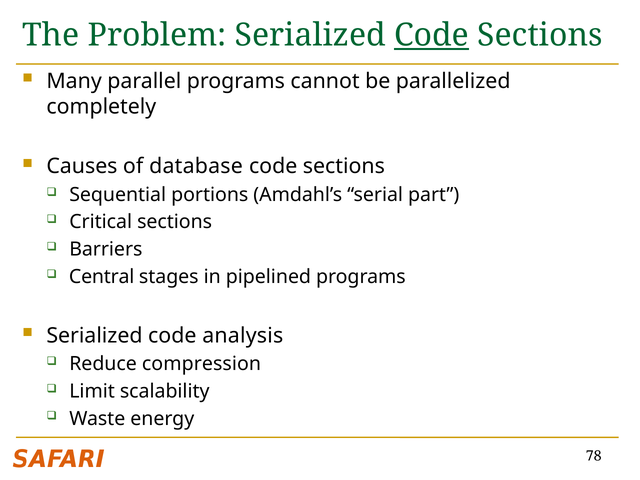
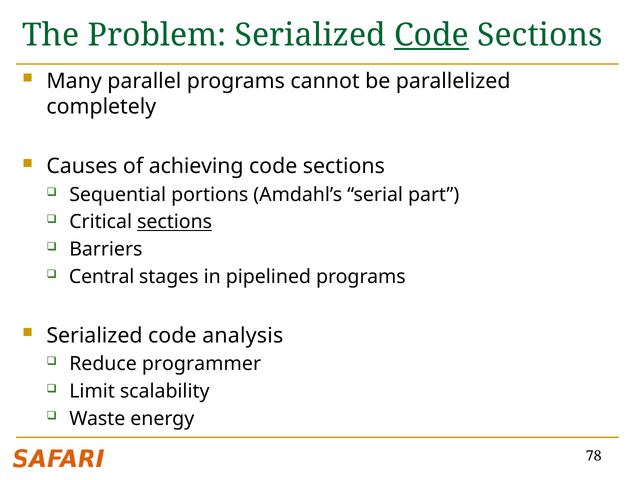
database: database -> achieving
sections at (175, 222) underline: none -> present
compression: compression -> programmer
